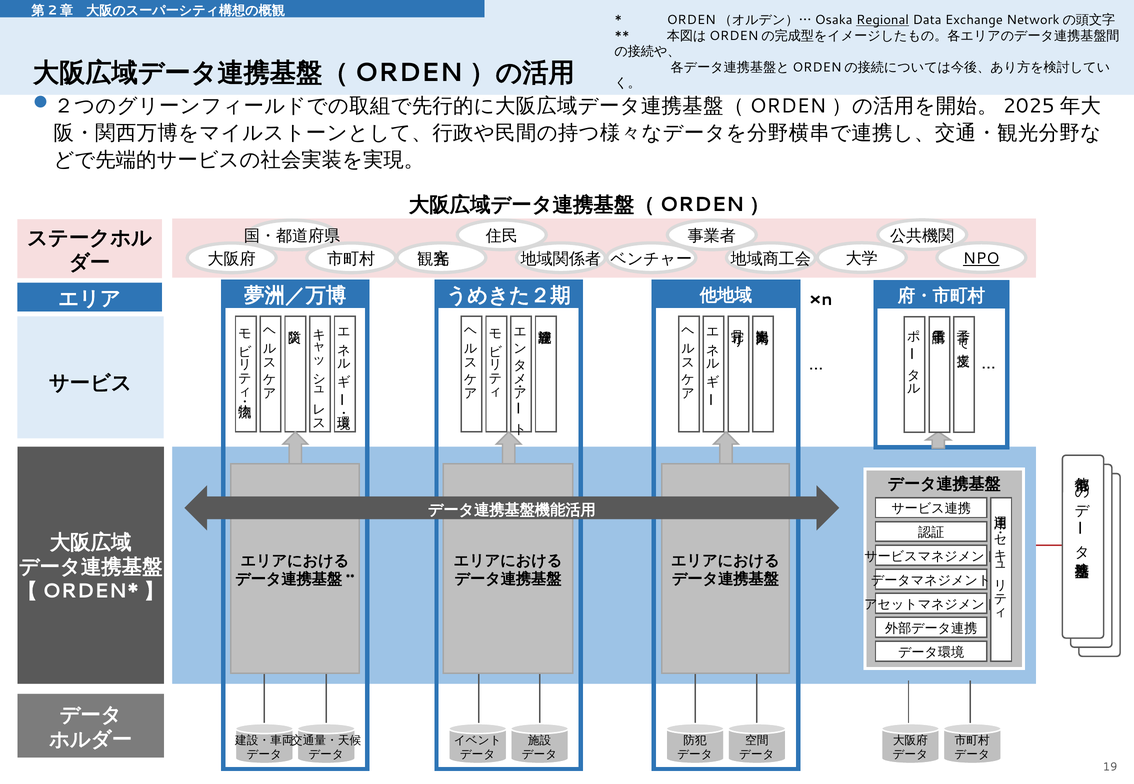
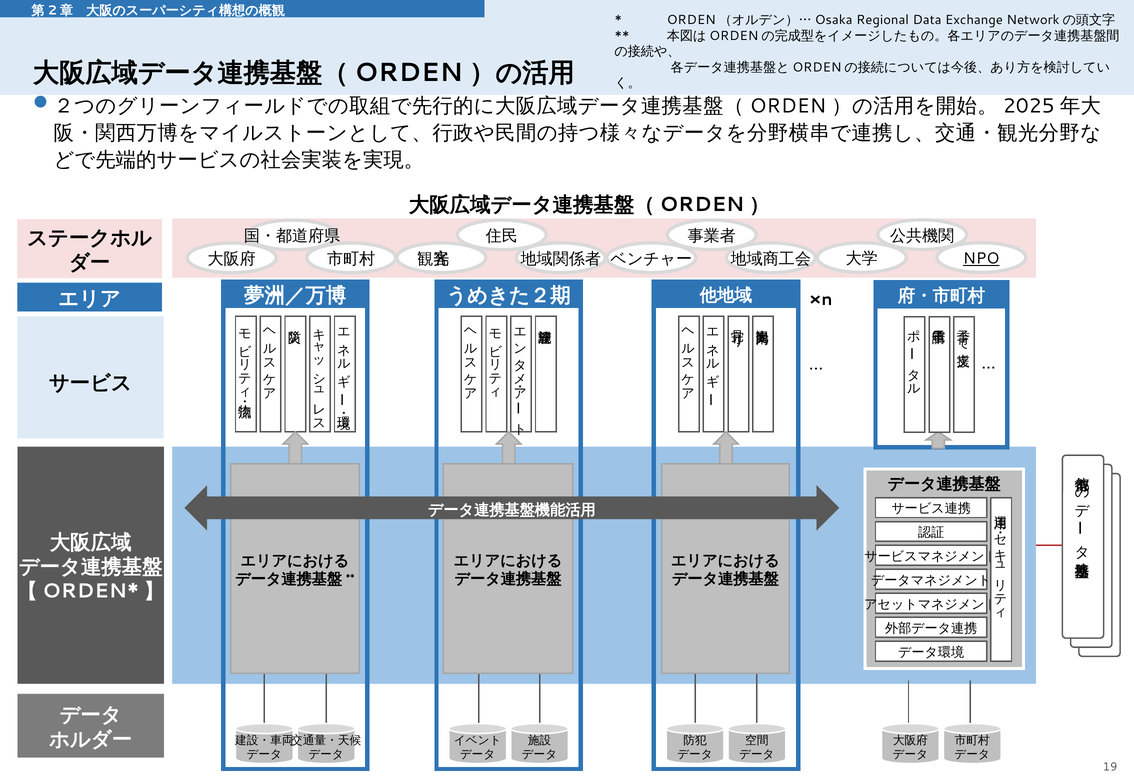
Regional underline: present -> none
